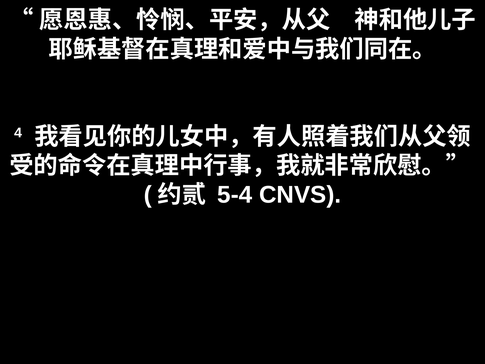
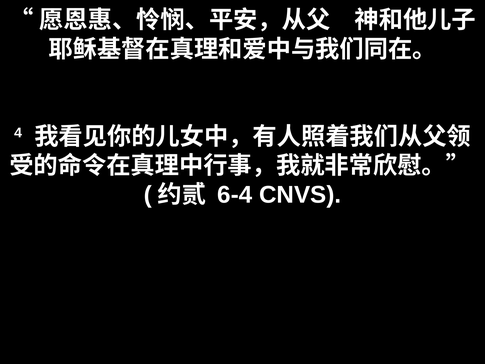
5-4: 5-4 -> 6-4
